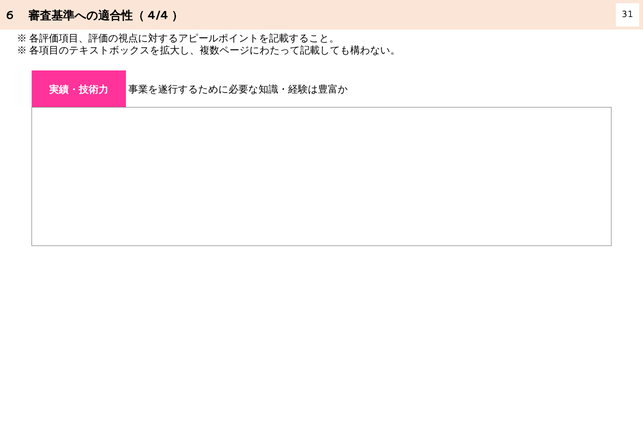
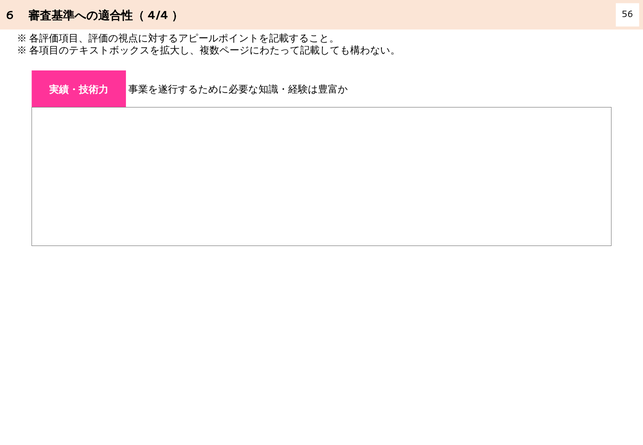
31: 31 -> 56
